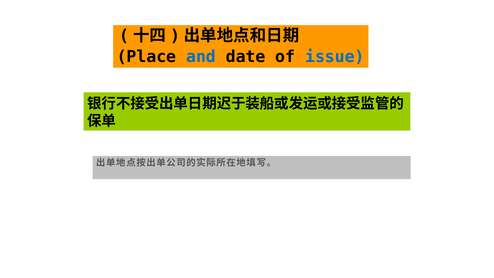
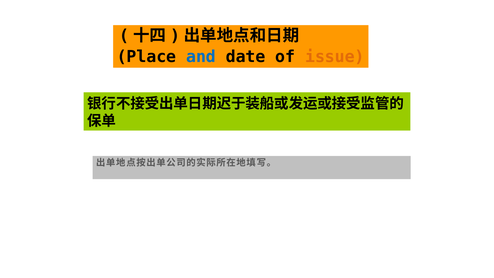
issue colour: blue -> orange
